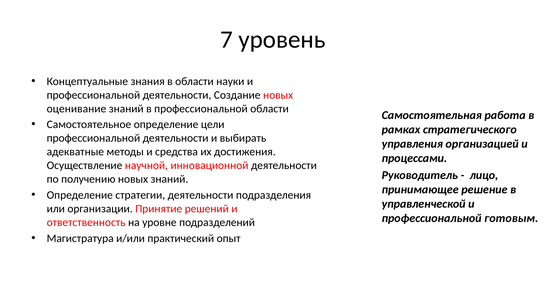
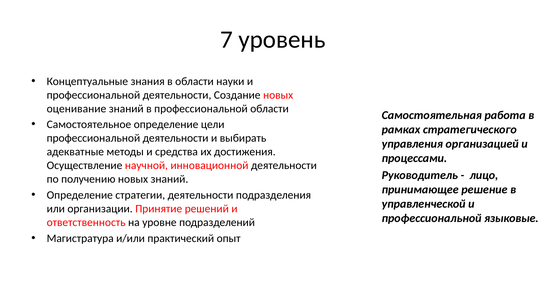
готовым: готовым -> языковые
